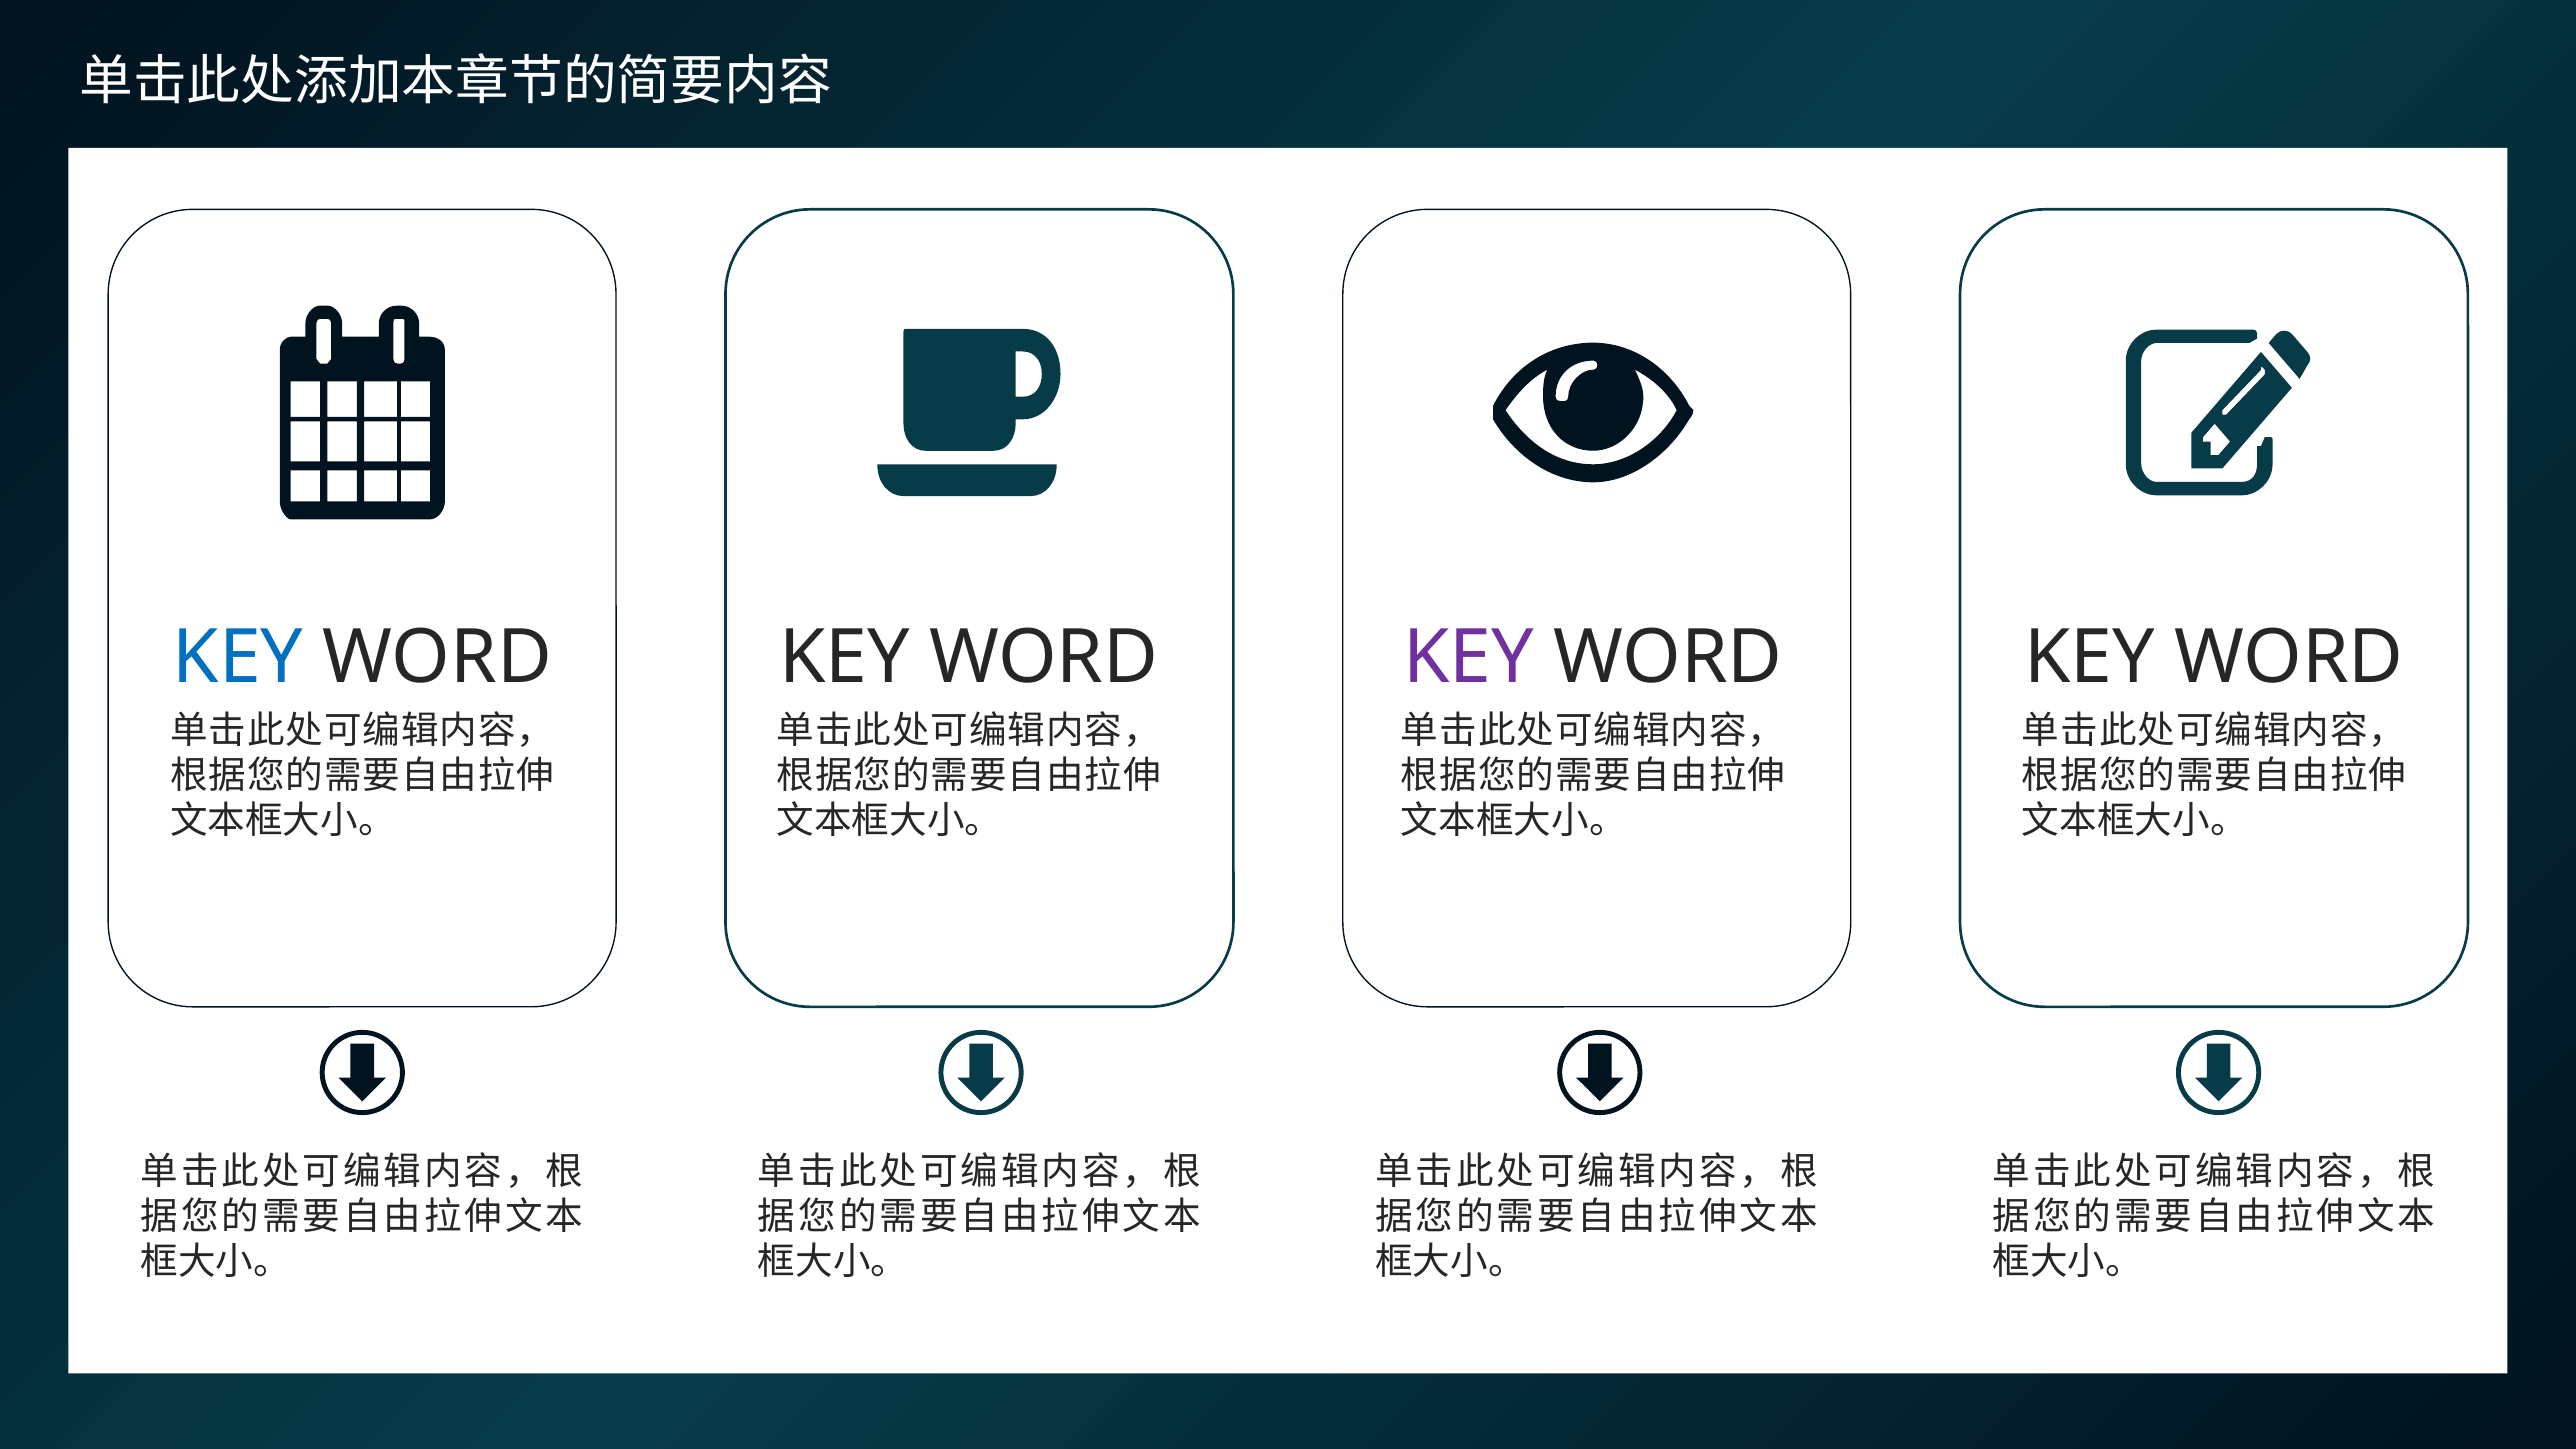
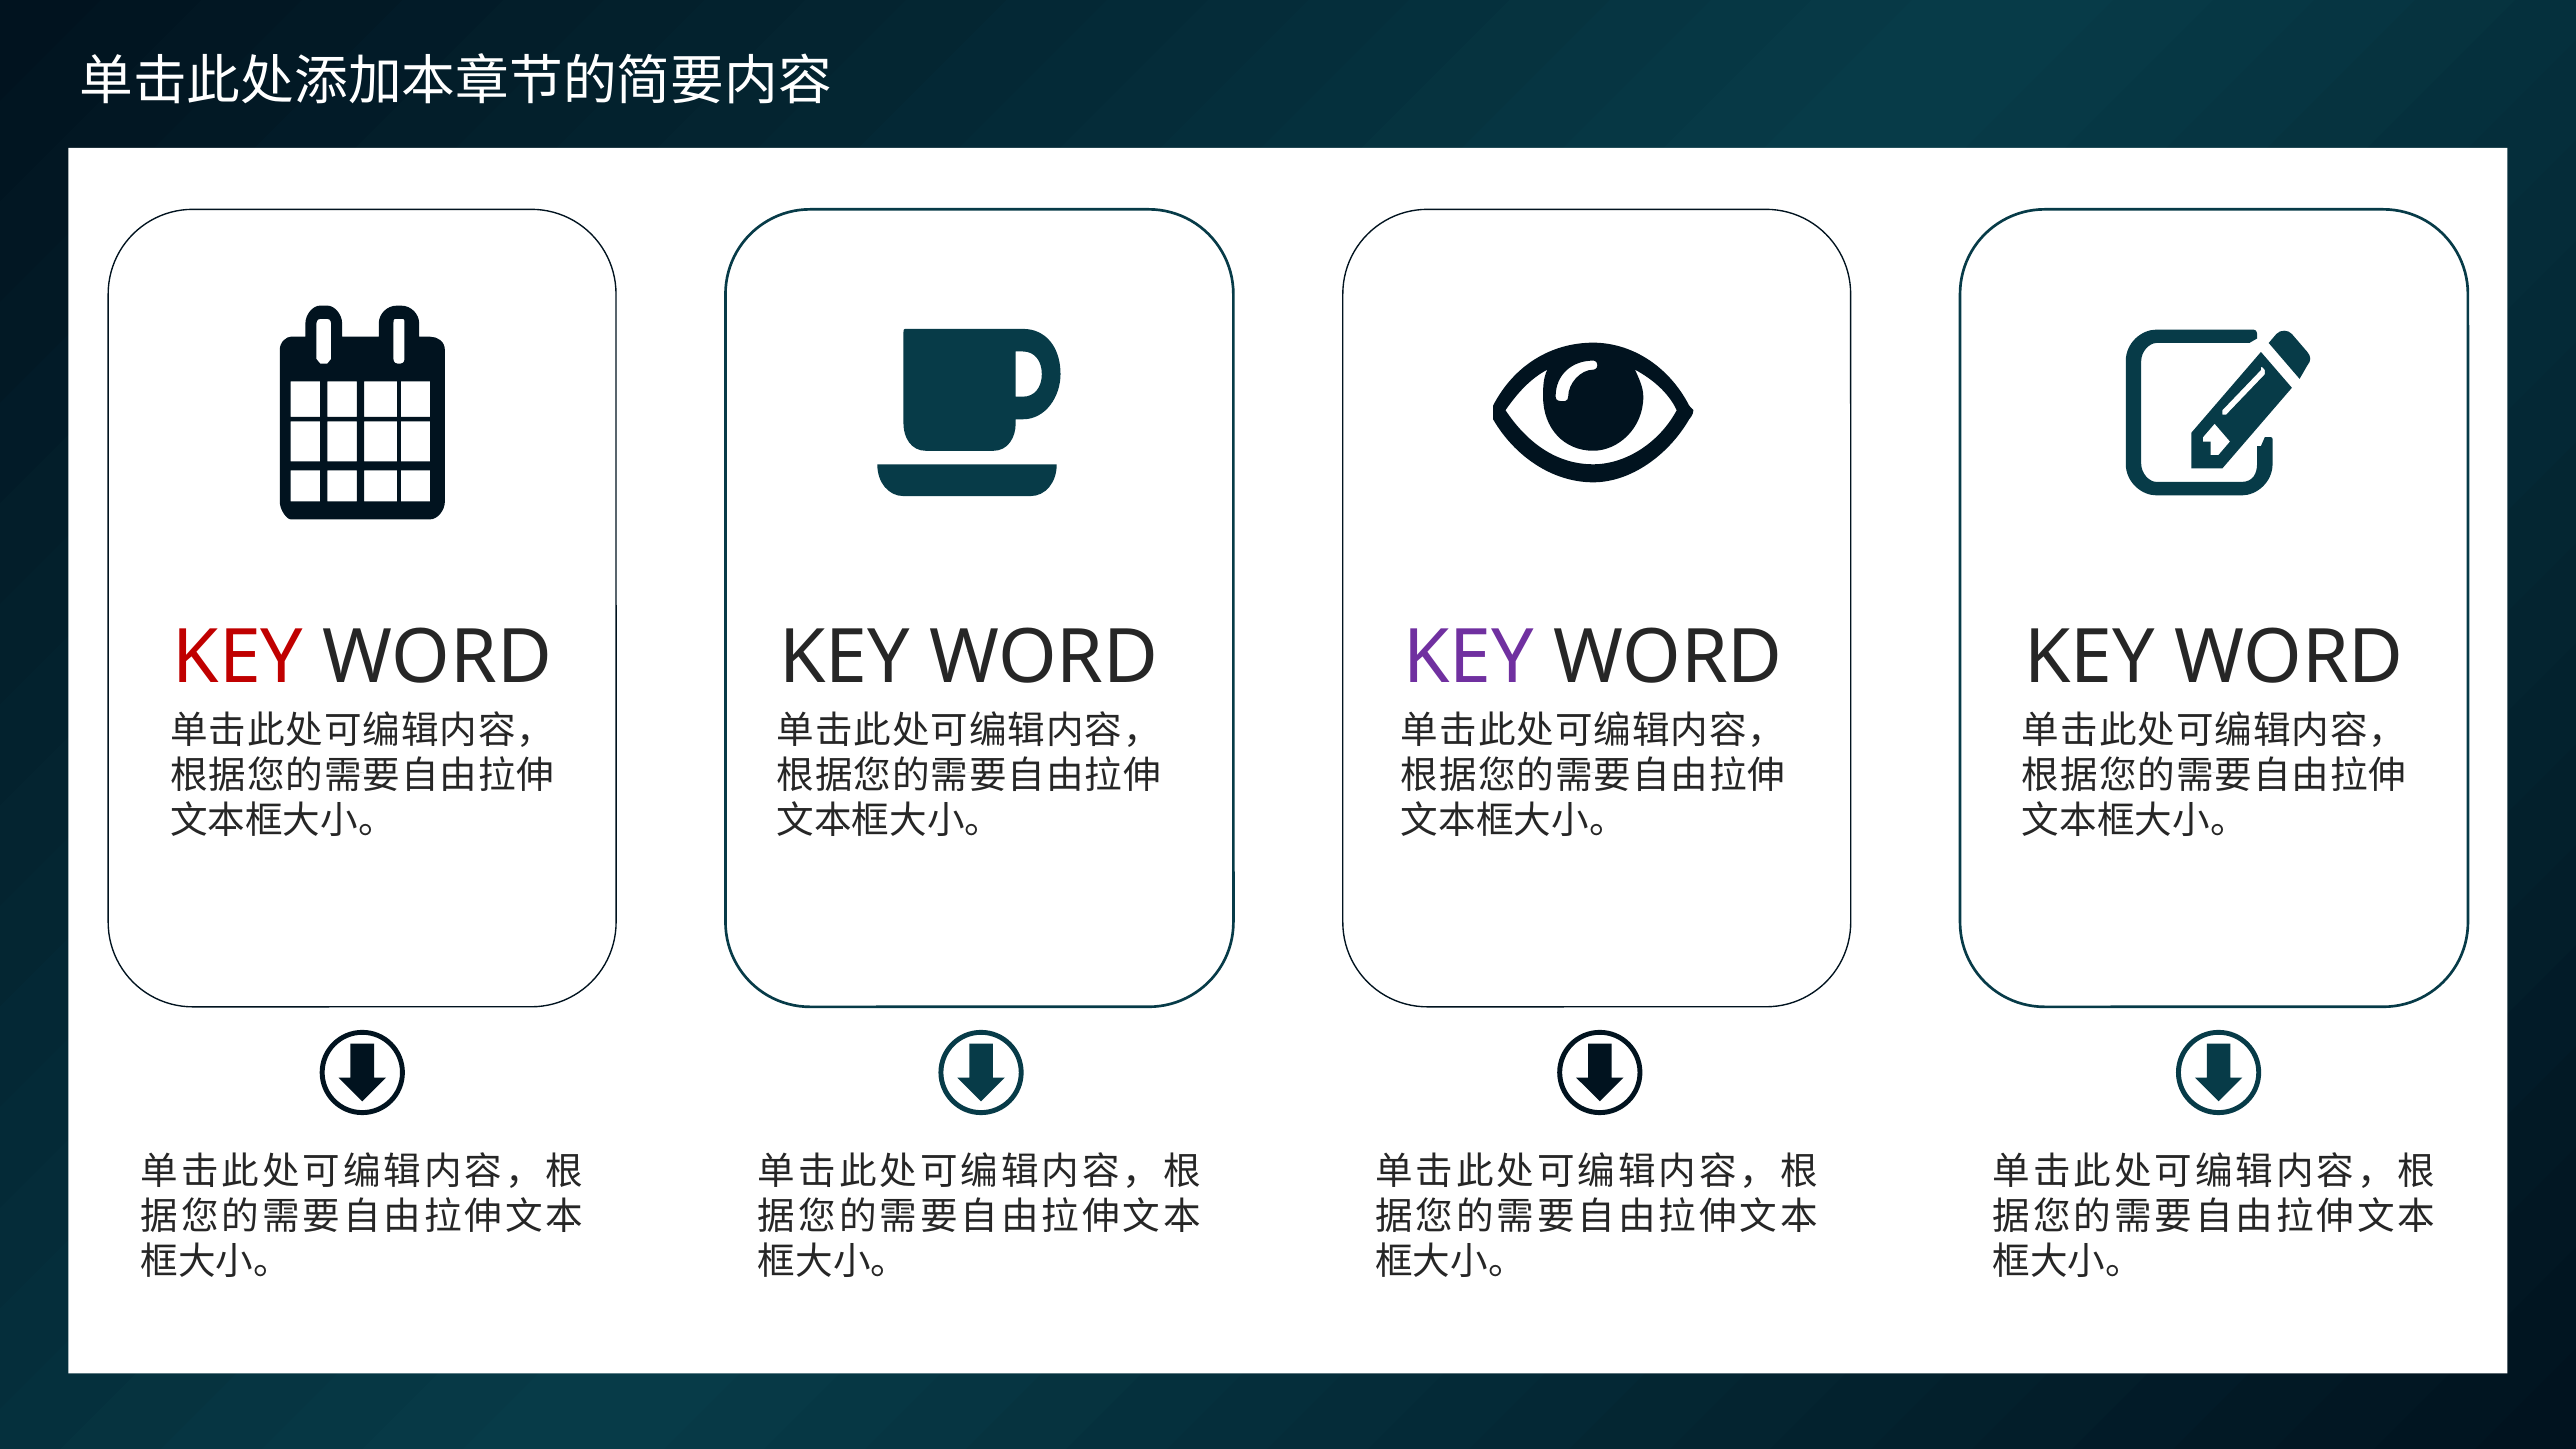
KEY at (238, 657) colour: blue -> red
